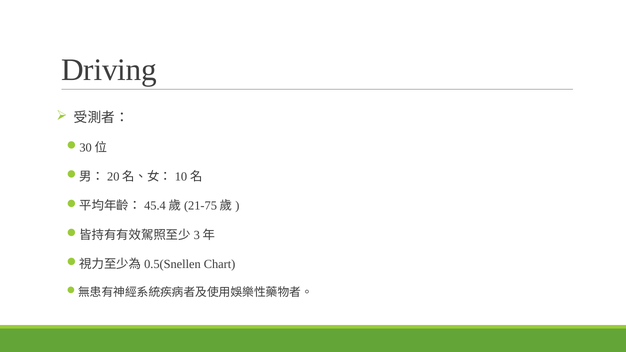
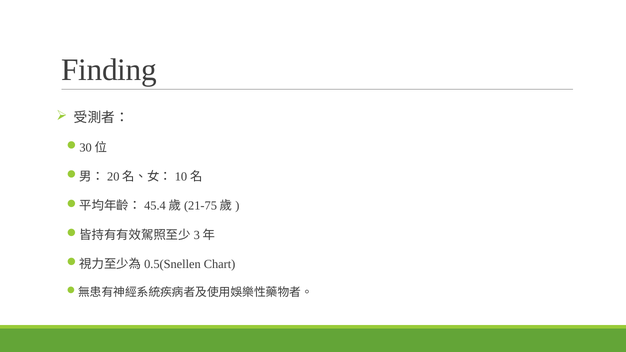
Driving: Driving -> Finding
